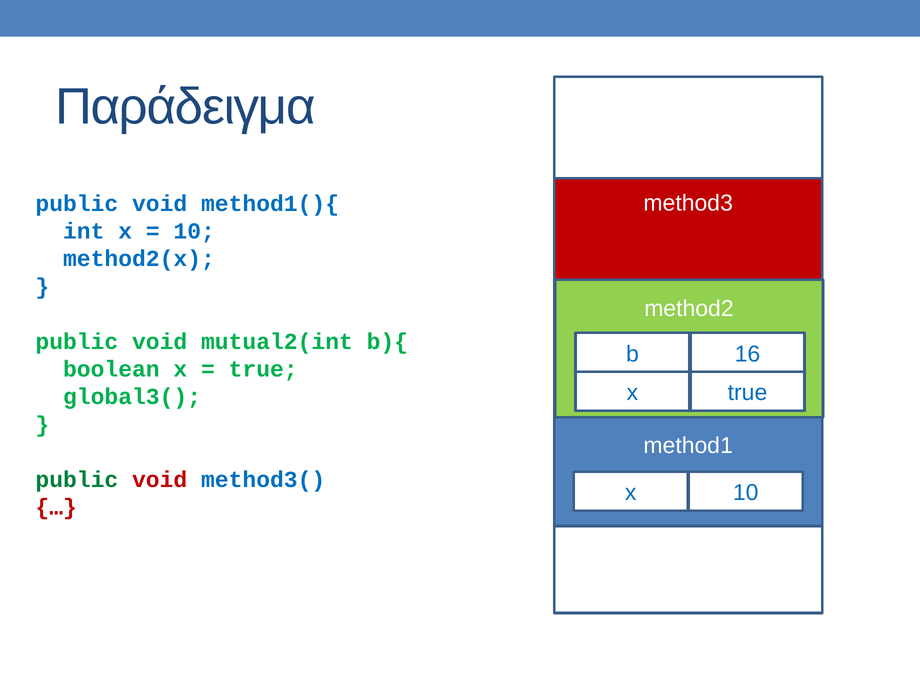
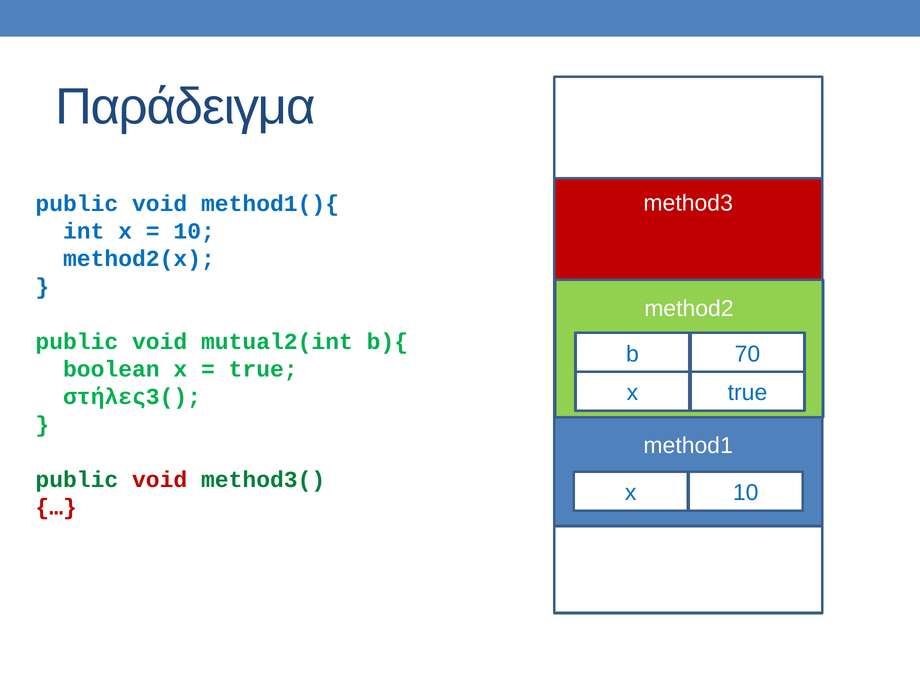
16: 16 -> 70
global3(: global3( -> στήλες3(
method3( colour: blue -> green
